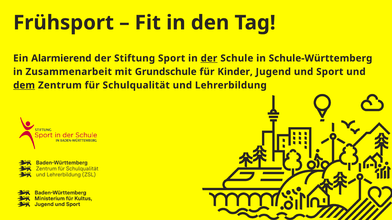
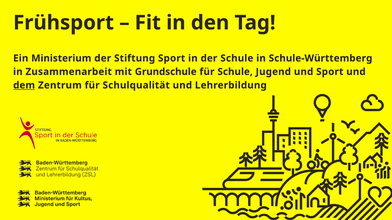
Alarmierend: Alarmierend -> Ministerium
der at (209, 58) underline: present -> none
für Kinder: Kinder -> Schule
